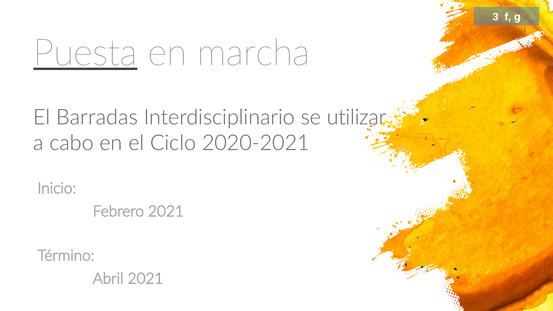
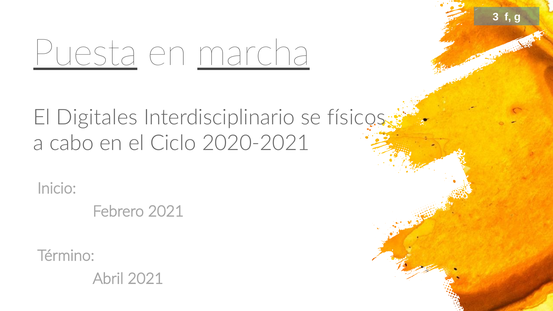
marcha underline: none -> present
Barradas: Barradas -> Digitales
utilizar: utilizar -> físicos
